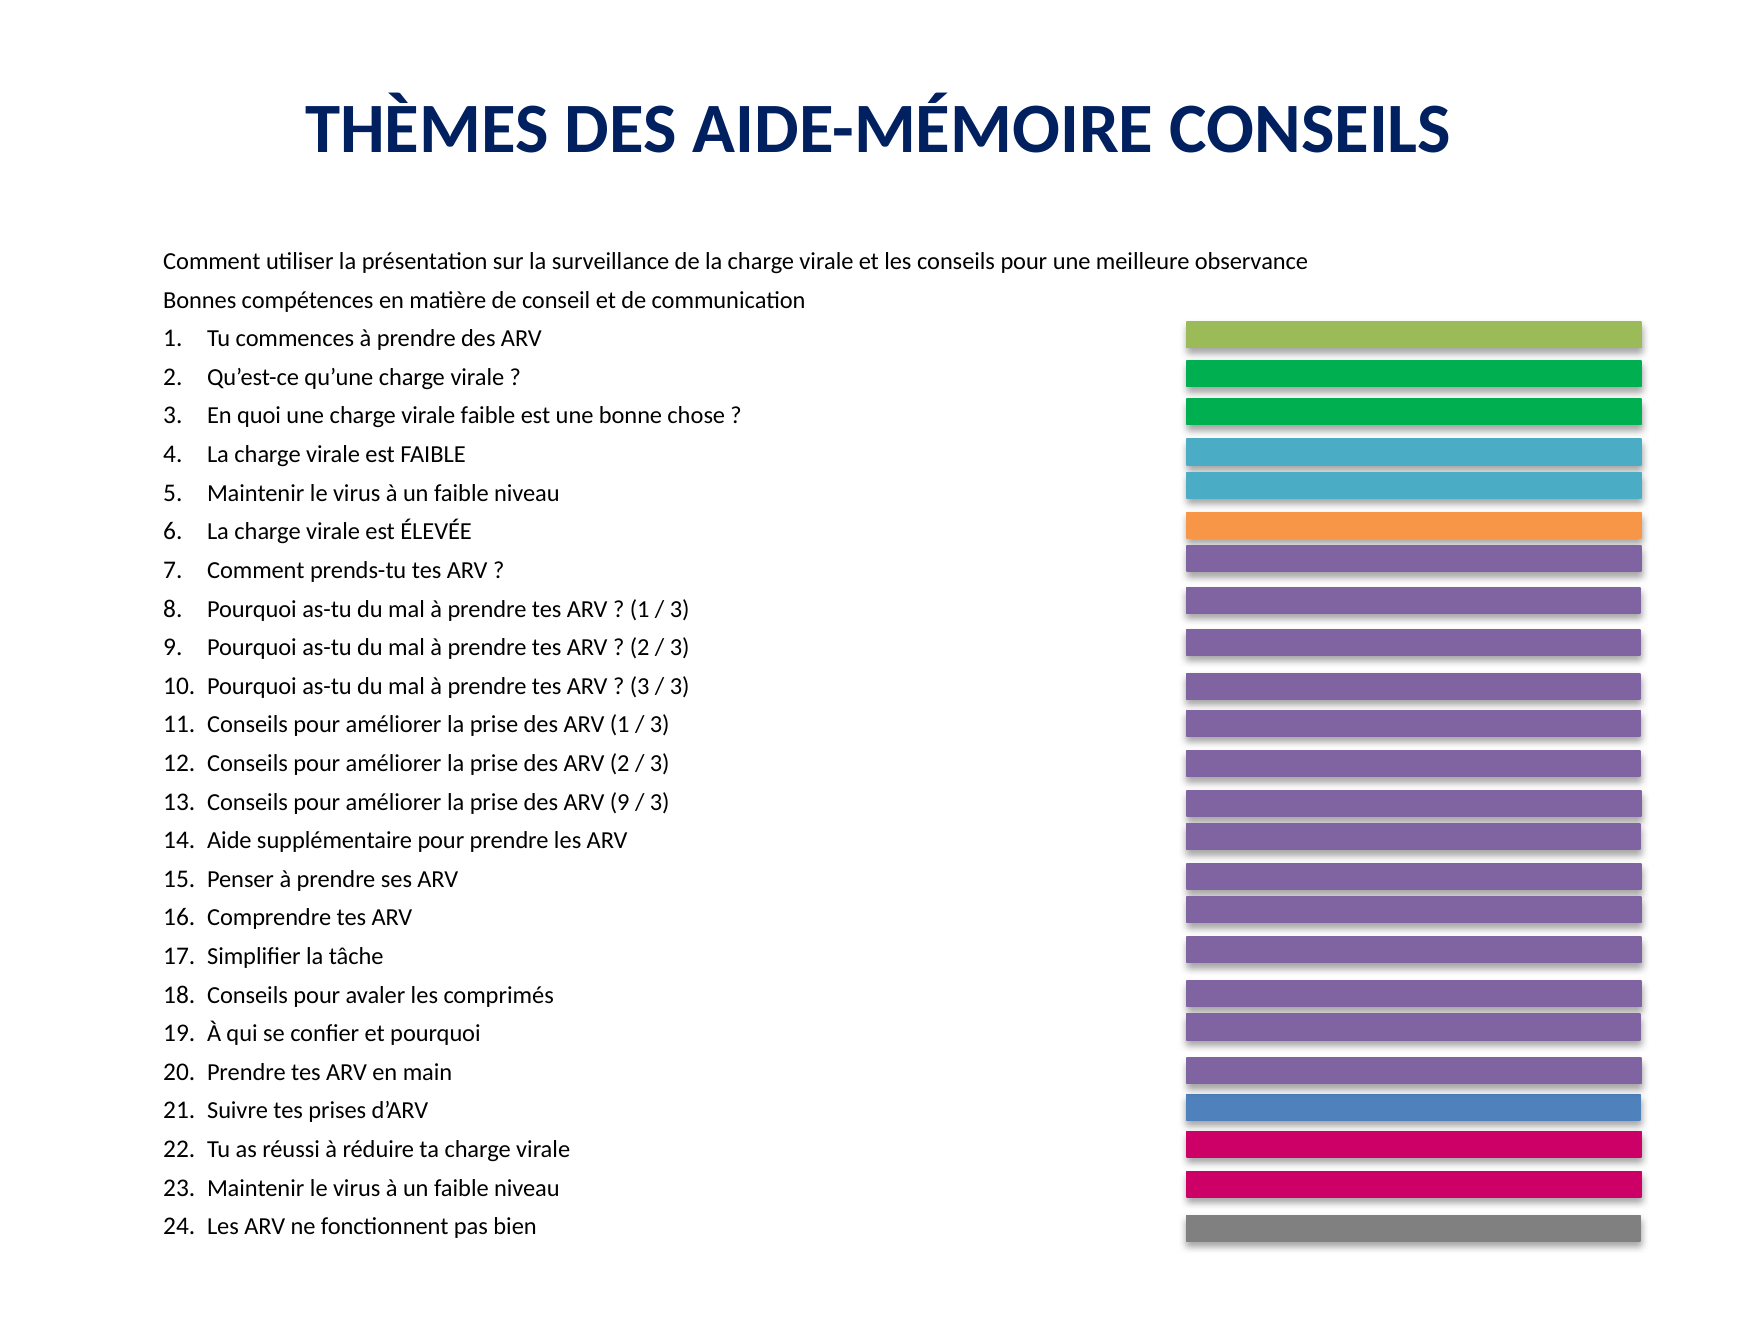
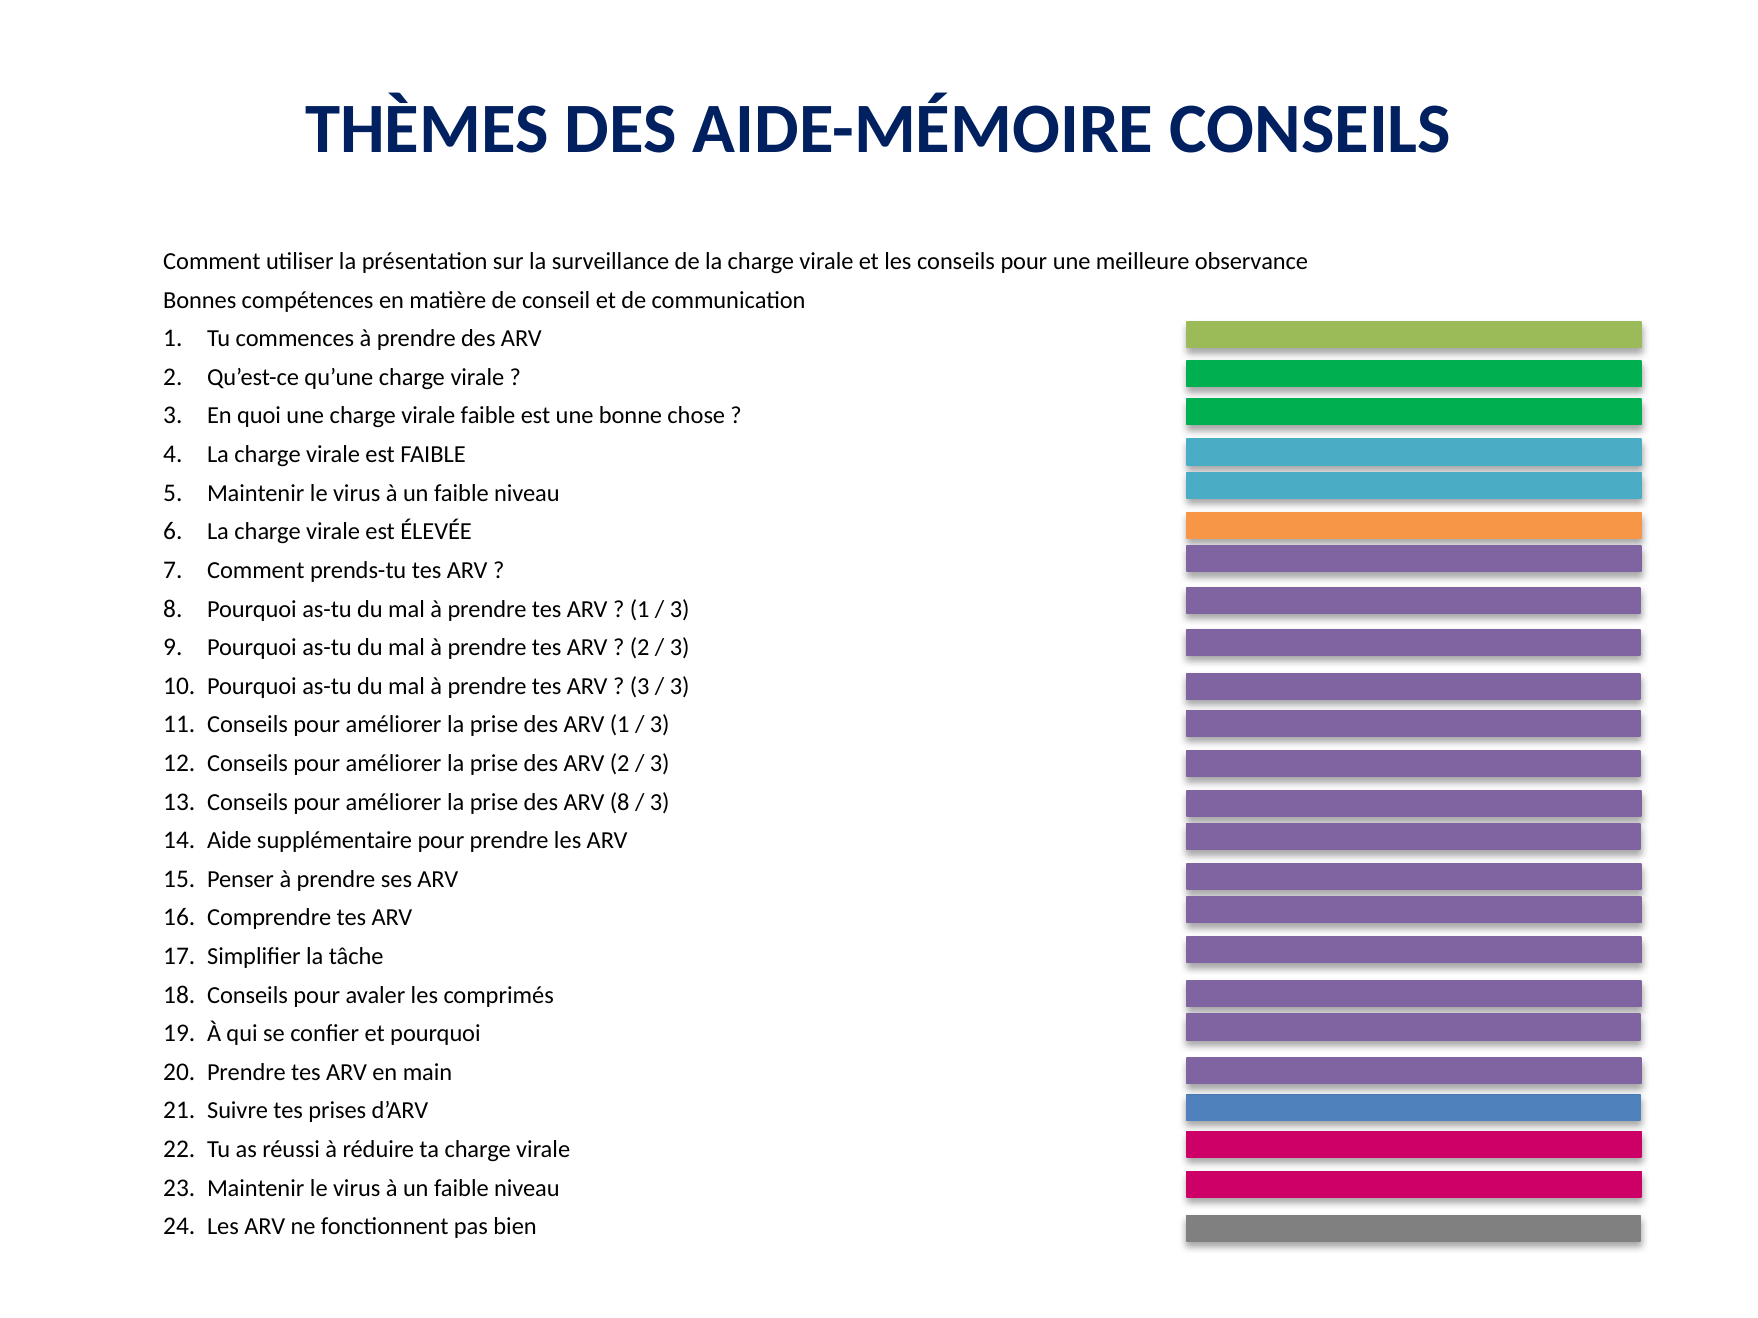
ARV 9: 9 -> 8
